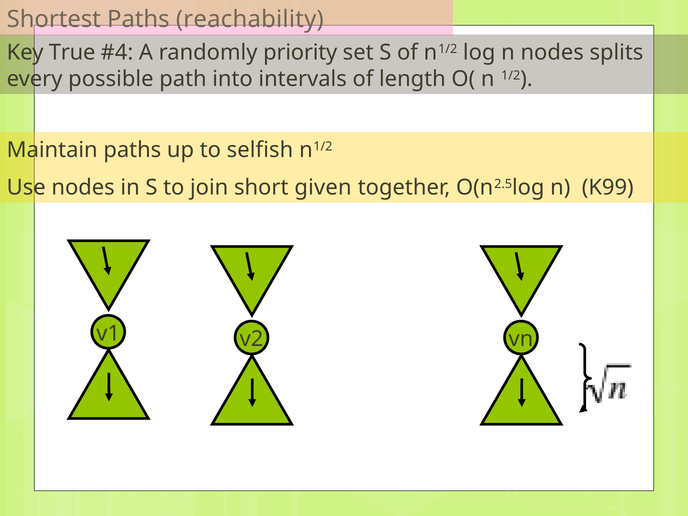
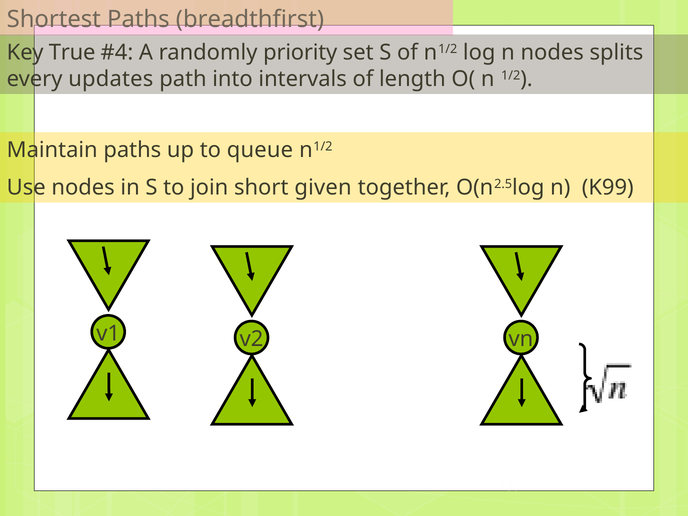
reachability: reachability -> breadthfirst
possible: possible -> updates
selfish: selfish -> queue
